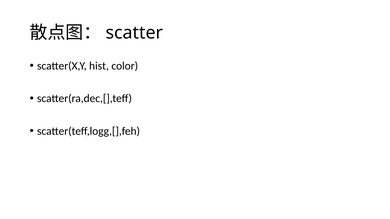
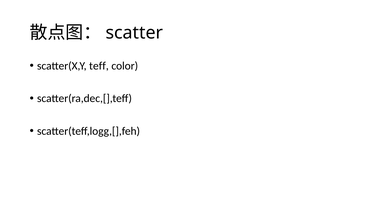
hist: hist -> teff
